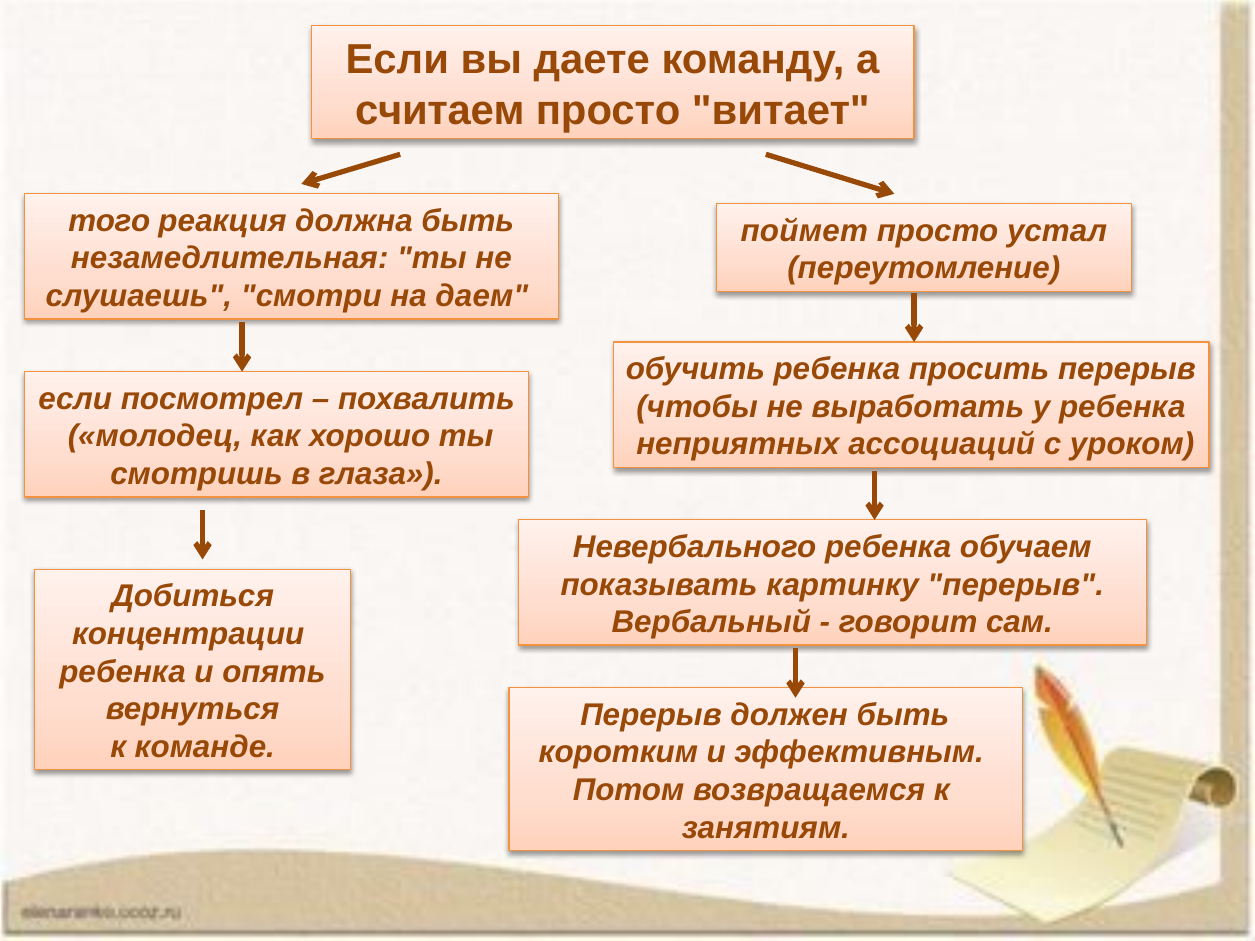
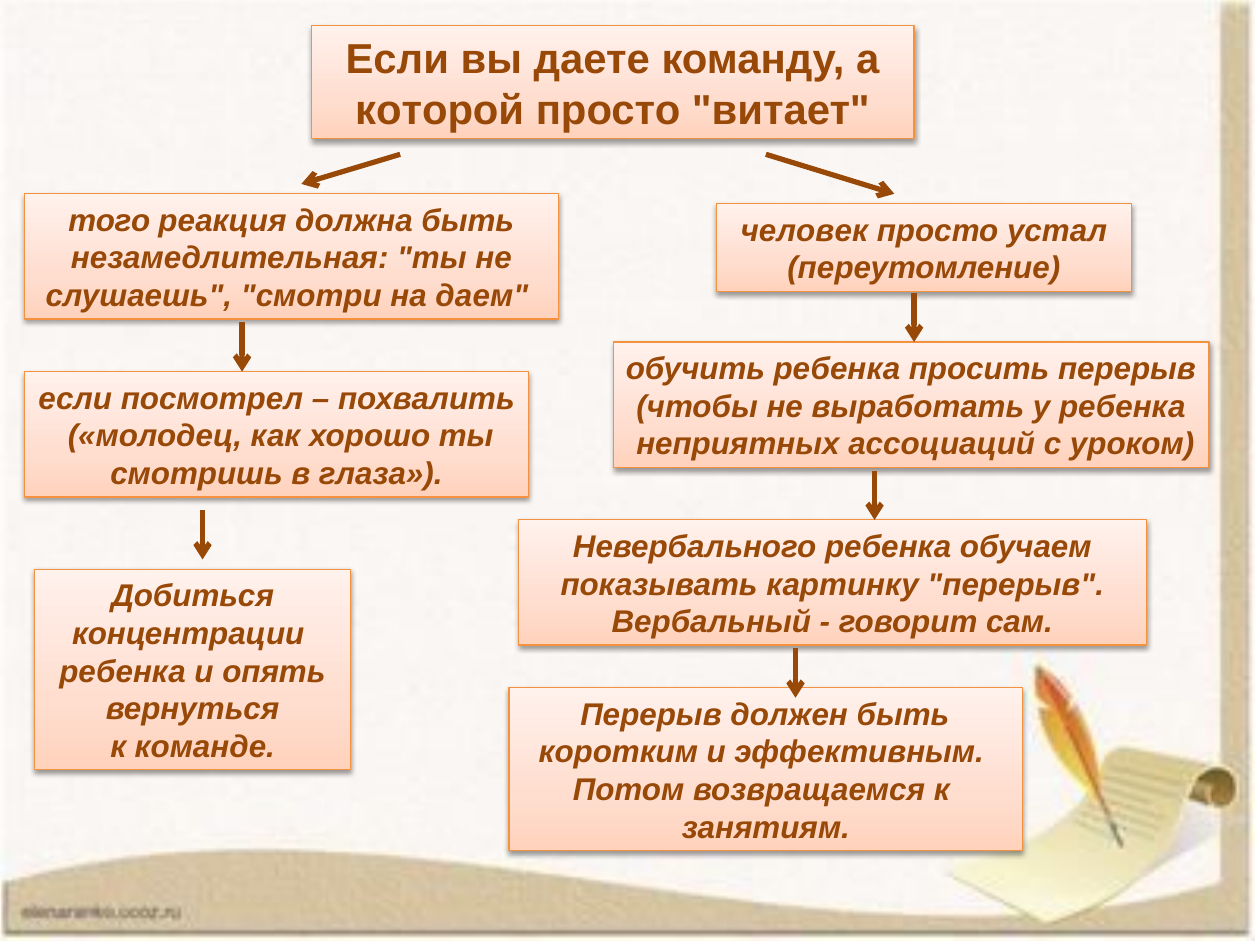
считаем: считаем -> которой
поймет: поймет -> человек
